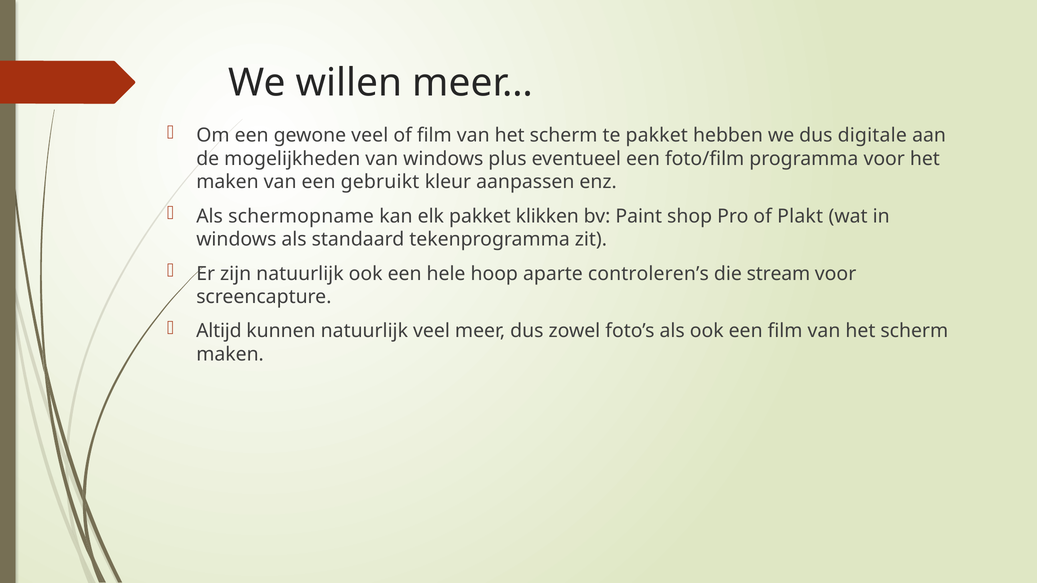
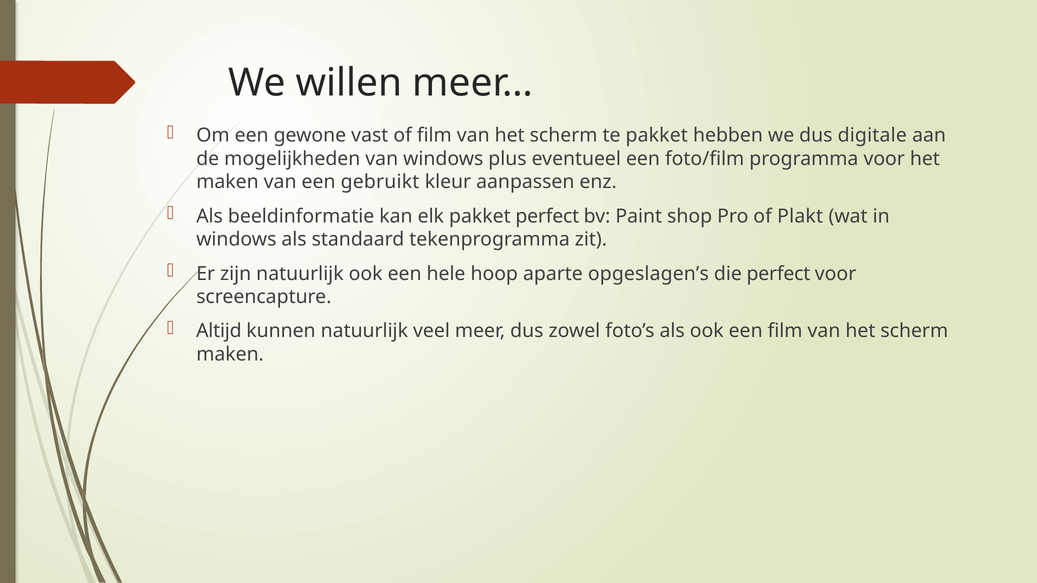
gewone veel: veel -> vast
schermopname: schermopname -> beeldinformatie
pakket klikken: klikken -> perfect
controleren’s: controleren’s -> opgeslagen’s
die stream: stream -> perfect
